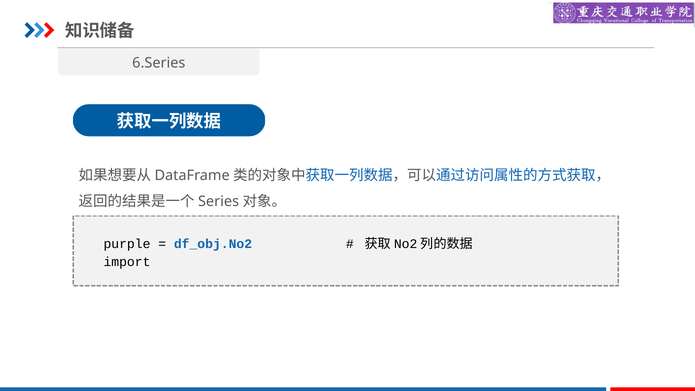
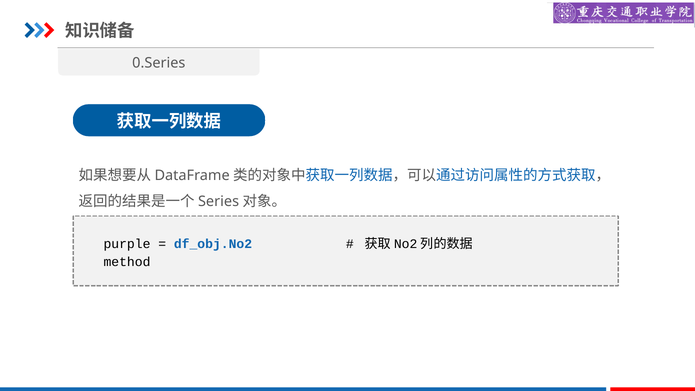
6.Series: 6.Series -> 0.Series
import: import -> method
